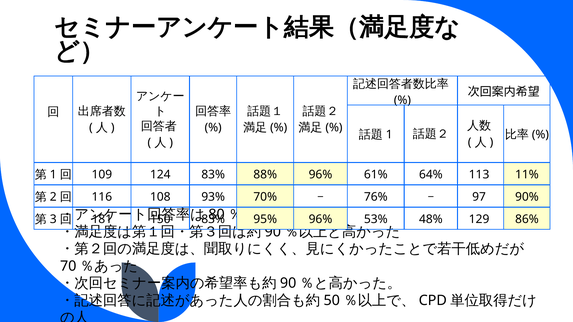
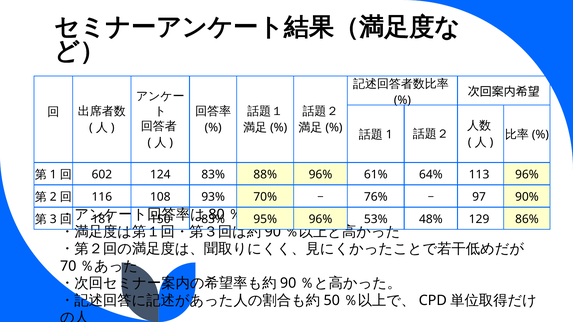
109: 109 -> 602
113 11%: 11% -> 96%
